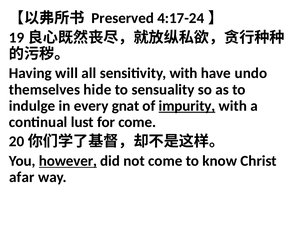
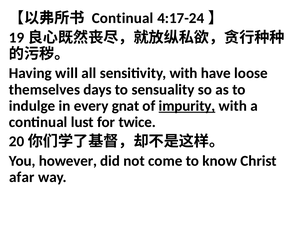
Preserved at (123, 18): Preserved -> Continual
undo: undo -> loose
hide: hide -> days
for come: come -> twice
however underline: present -> none
